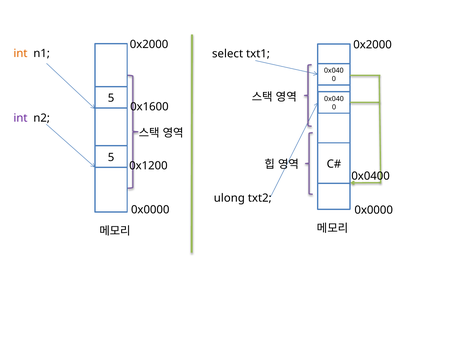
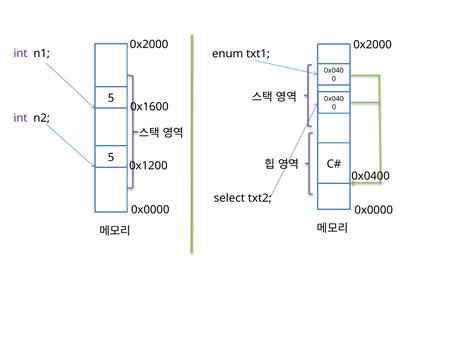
int at (20, 53) colour: orange -> purple
select: select -> enum
ulong: ulong -> select
